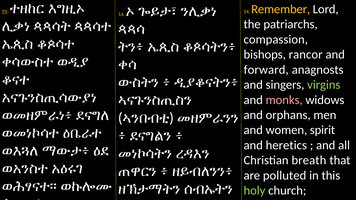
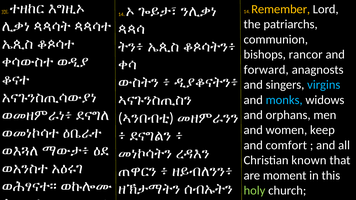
compassion: compassion -> communion
virgins colour: light green -> light blue
monks colour: pink -> light blue
spirit: spirit -> keep
heretics: heretics -> comfort
breath: breath -> known
polluted: polluted -> moment
